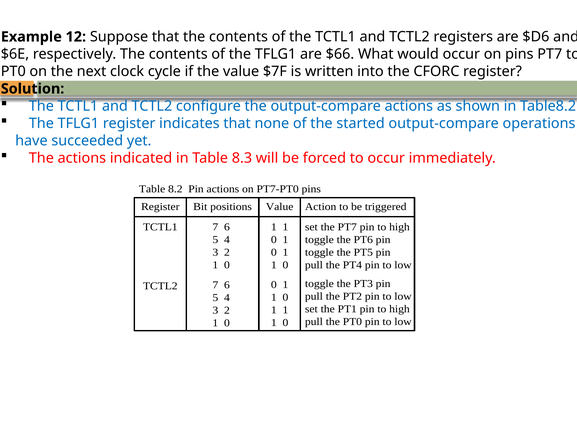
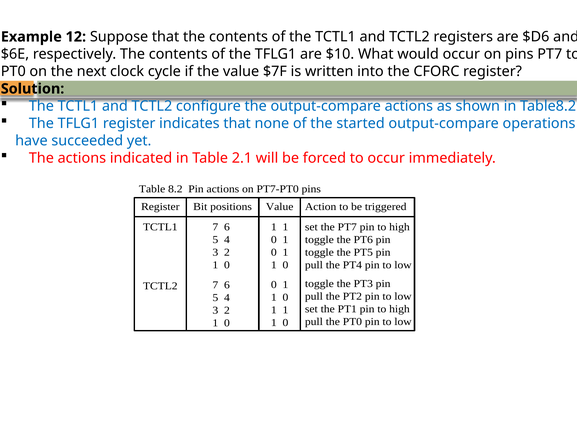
$66: $66 -> $10
8.3: 8.3 -> 2.1
